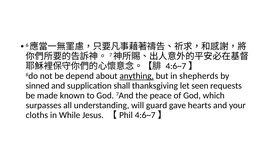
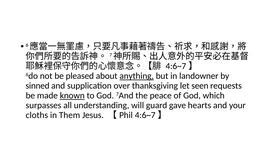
depend: depend -> pleased
shepherds: shepherds -> landowner
shall: shall -> over
known underline: none -> present
While: While -> Them
